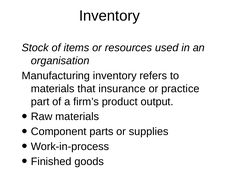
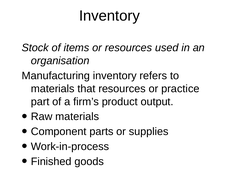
that insurance: insurance -> resources
